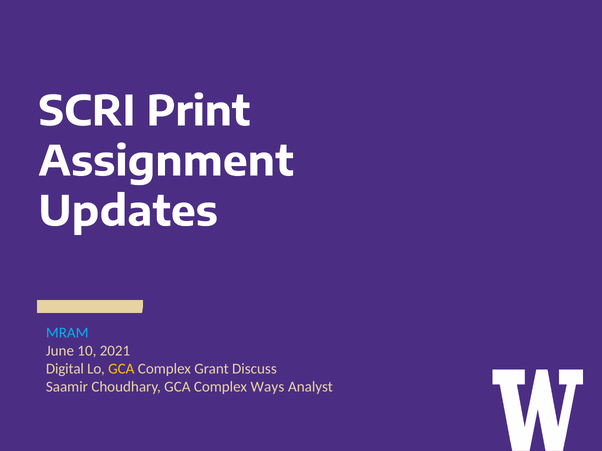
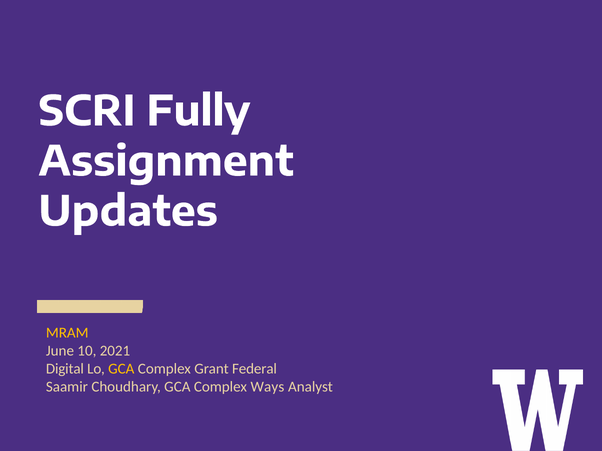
Print: Print -> Fully
MRAM colour: light blue -> yellow
Discuss: Discuss -> Federal
